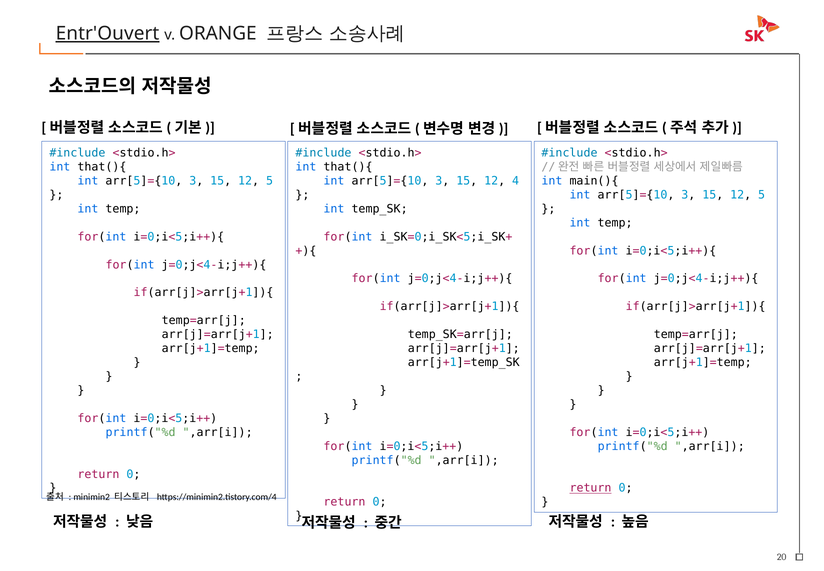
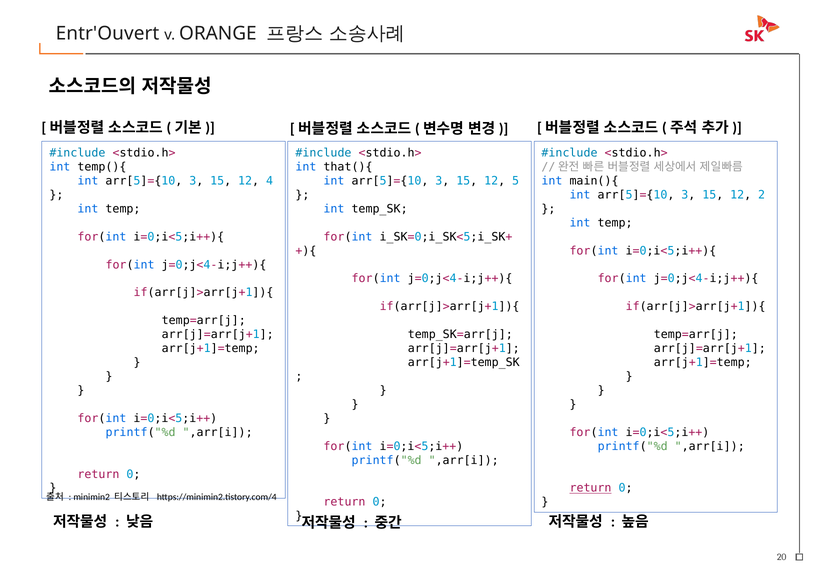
Entr'Ouvert underline: present -> none
that(){ at (102, 167): that(){ -> temp(){
5 at (270, 181): 5 -> 4
4: 4 -> 5
5 at (762, 195): 5 -> 2
